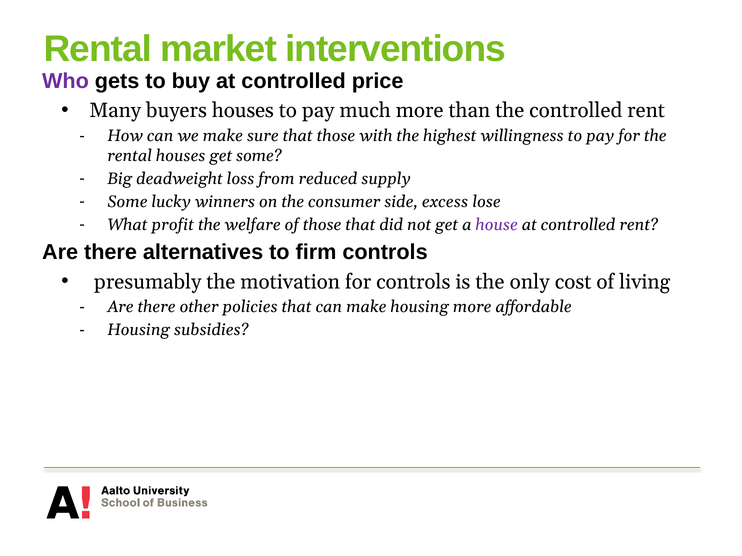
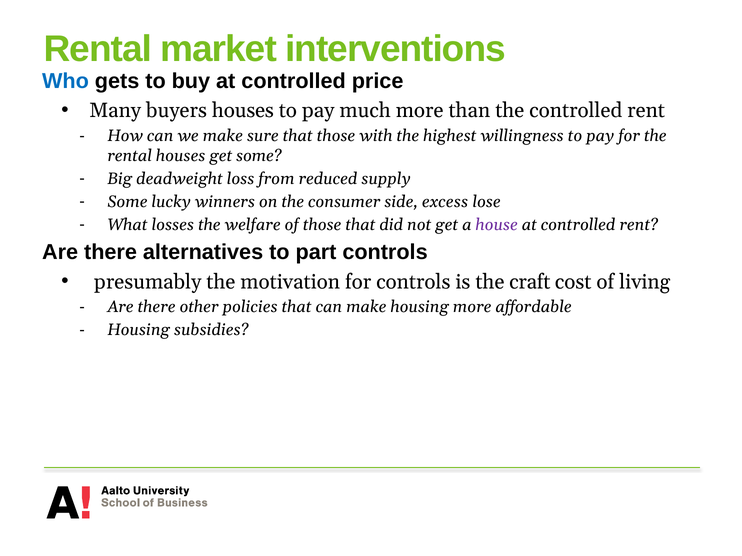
Who colour: purple -> blue
profit: profit -> losses
firm: firm -> part
only: only -> craft
